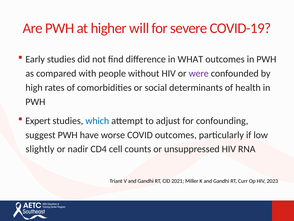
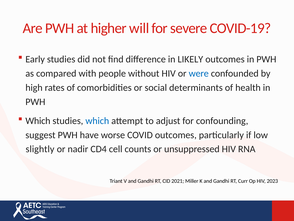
WHAT: WHAT -> LIKELY
were colour: purple -> blue
Expert at (38, 121): Expert -> Which
